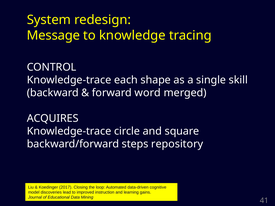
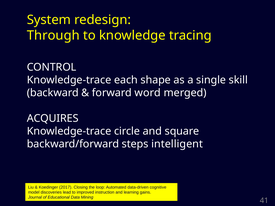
Message: Message -> Through
repository: repository -> intelligent
